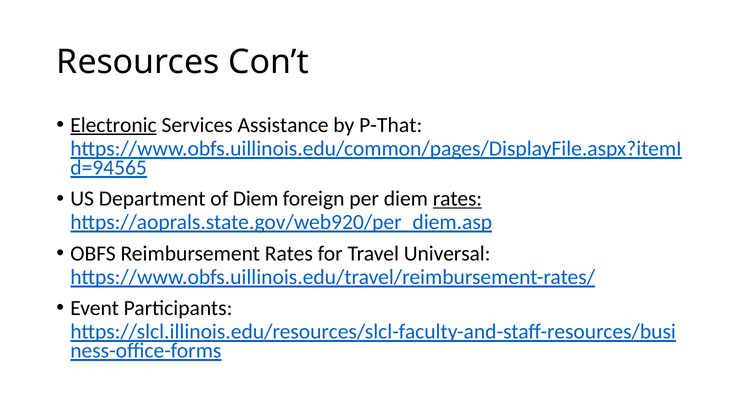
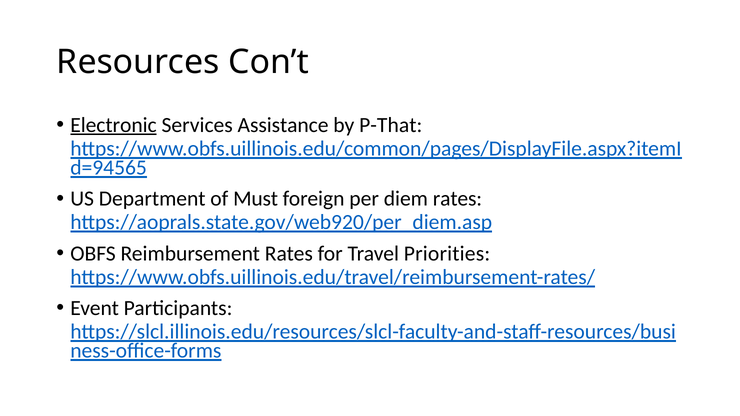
of Diem: Diem -> Must
rates at (457, 199) underline: present -> none
Universal: Universal -> Priorities
